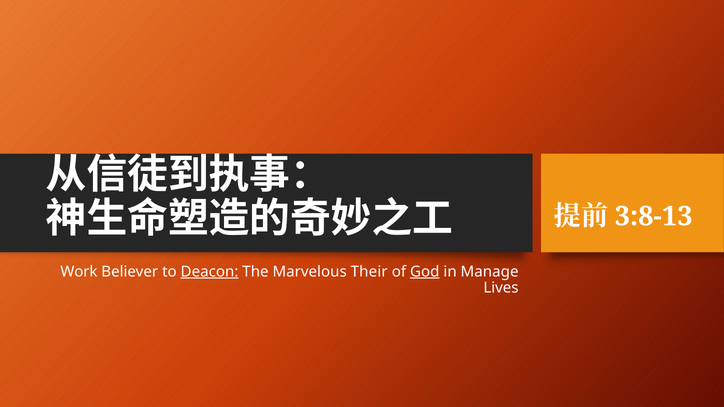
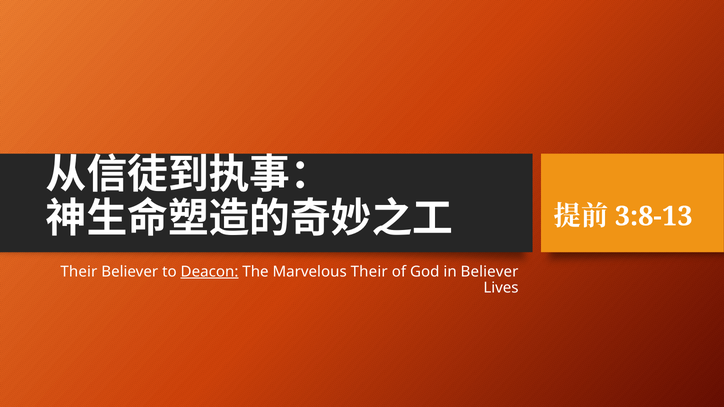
Work at (79, 272): Work -> Their
God underline: present -> none
in Manage: Manage -> Believer
